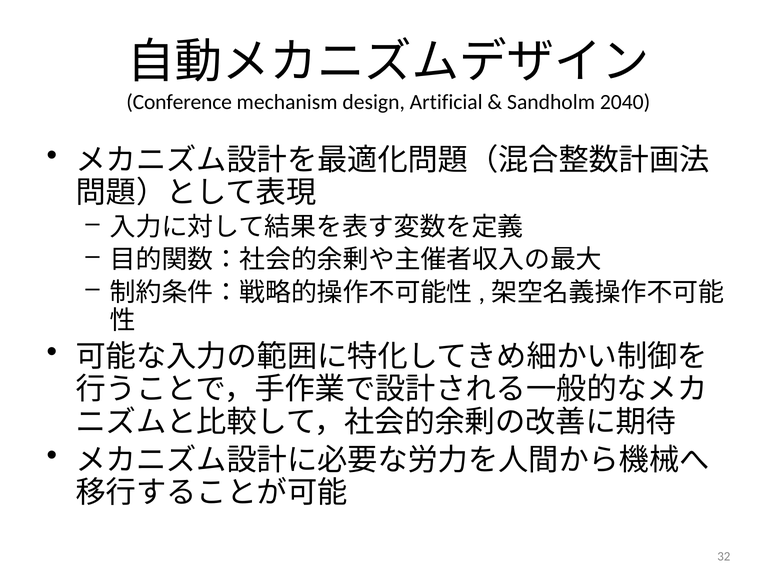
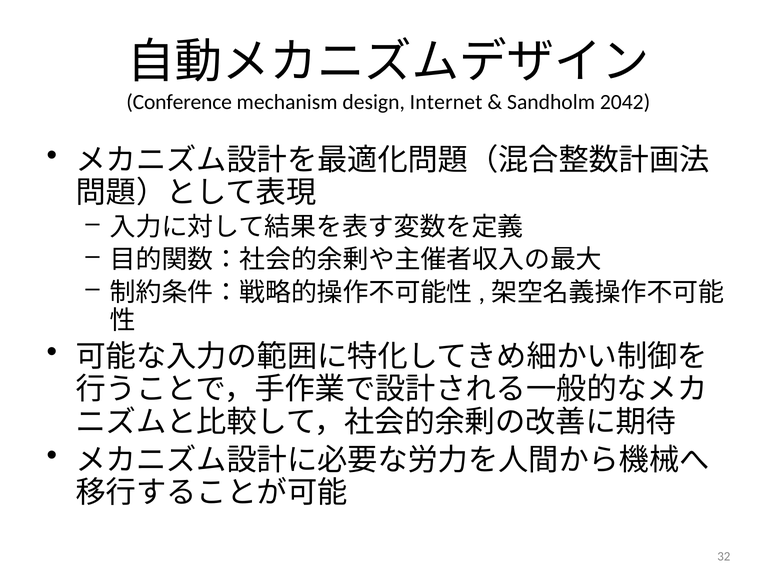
Artificial: Artificial -> Internet
2040: 2040 -> 2042
